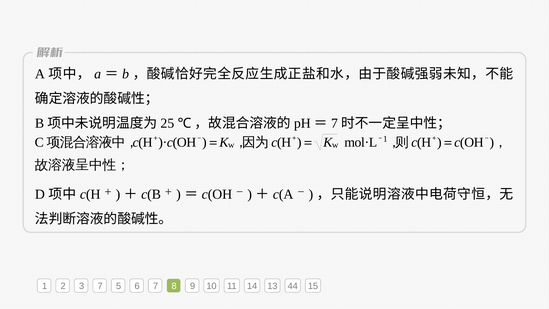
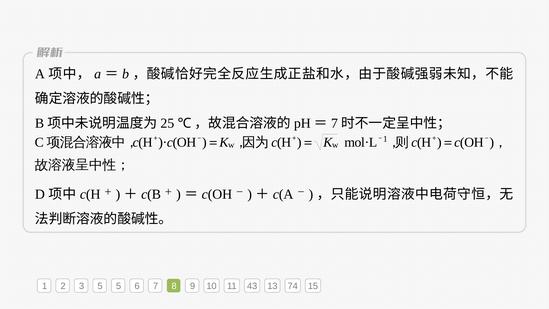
3 7: 7 -> 5
14: 14 -> 43
44: 44 -> 74
